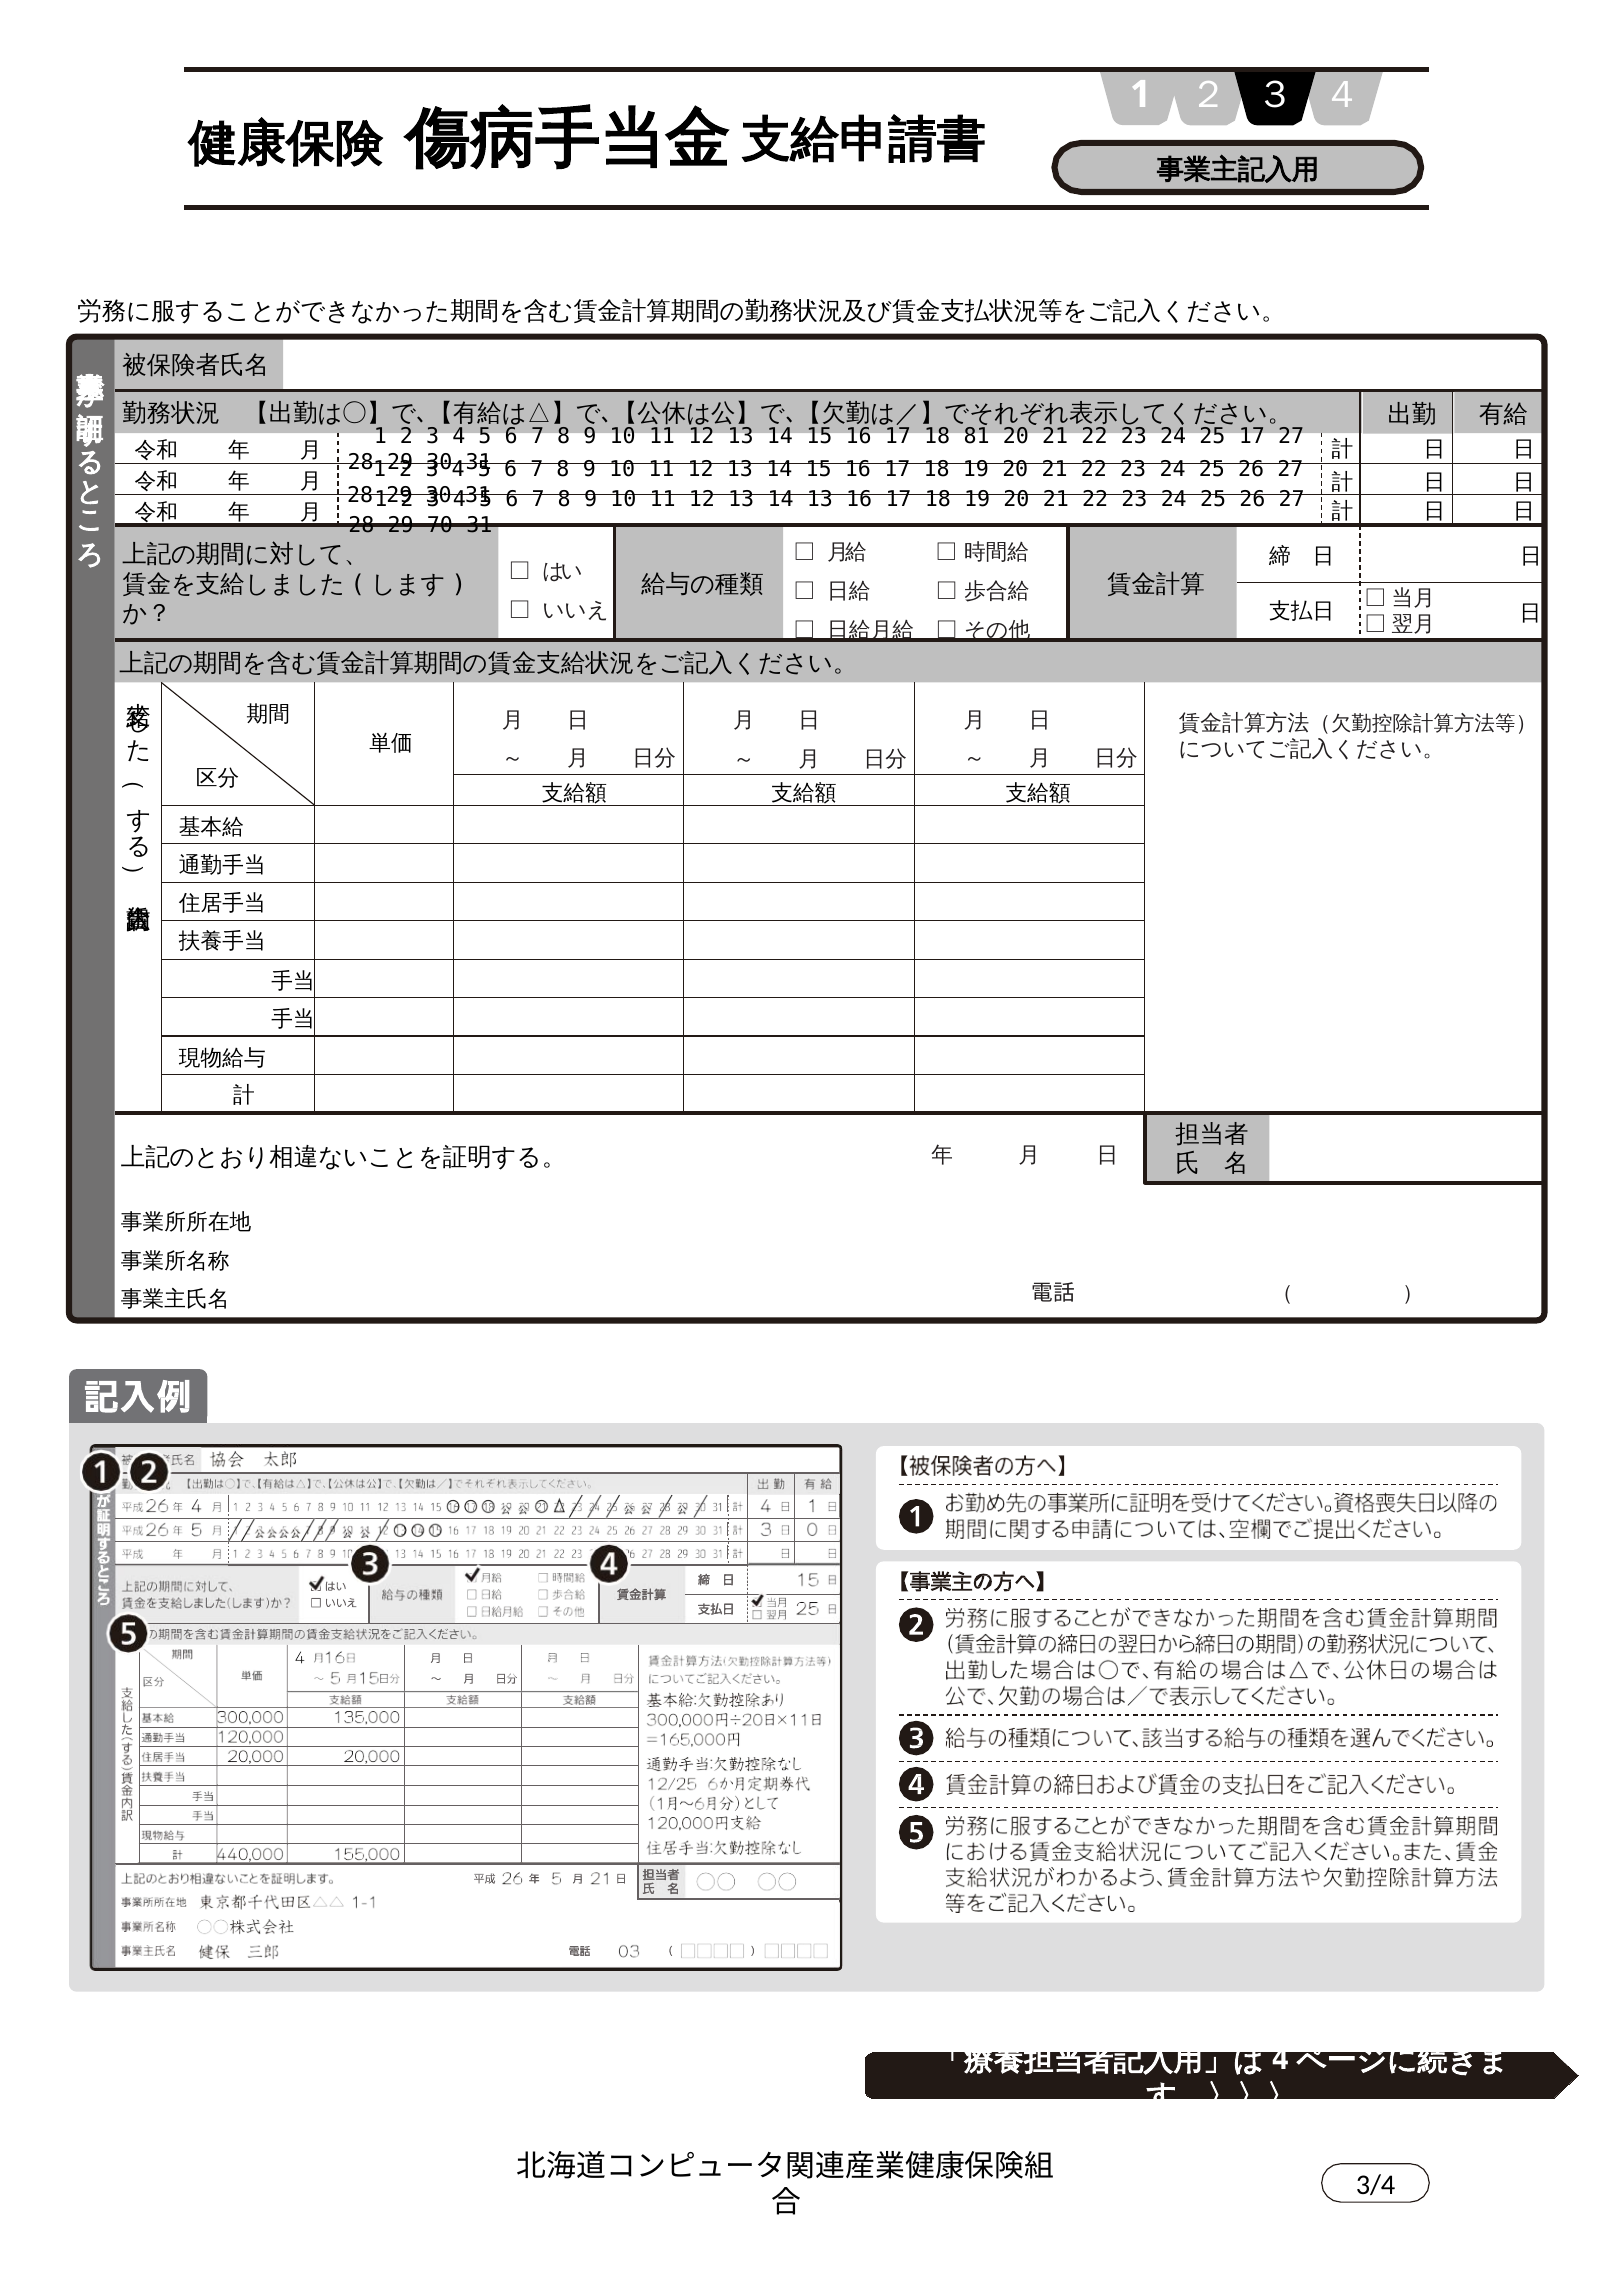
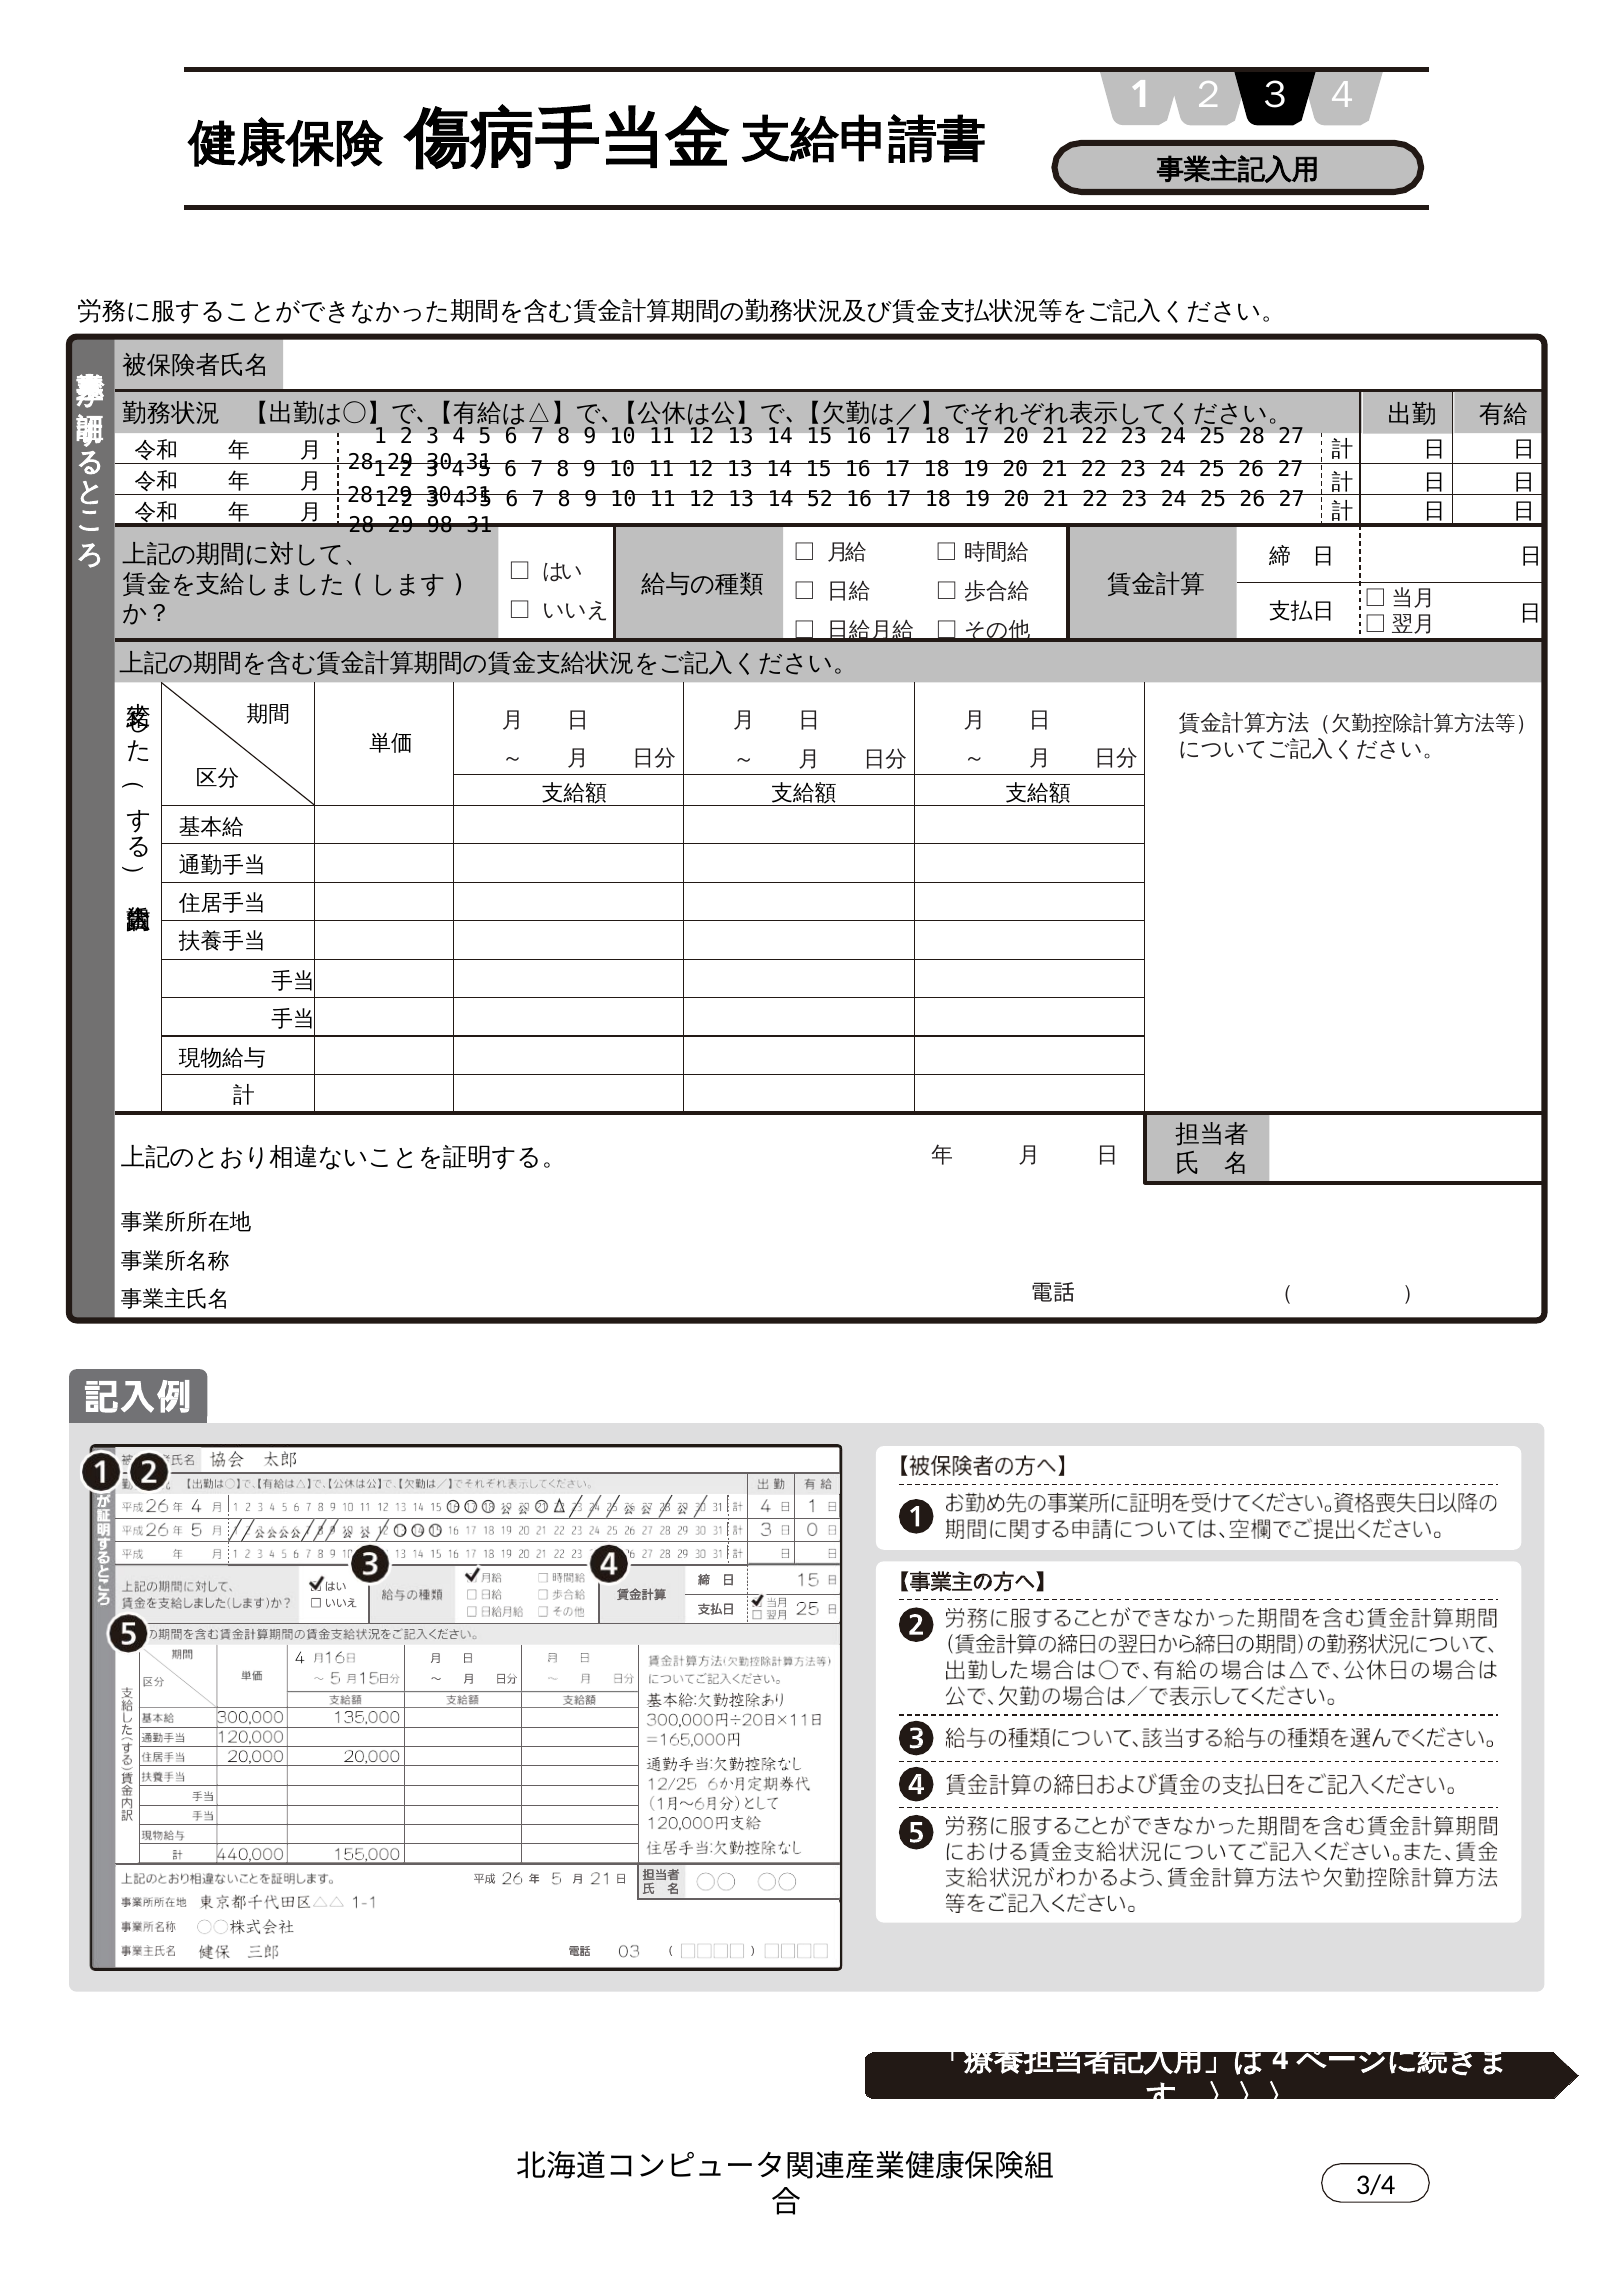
18 81: 81 -> 17
25 17: 17 -> 28
14 13: 13 -> 52
70: 70 -> 98
